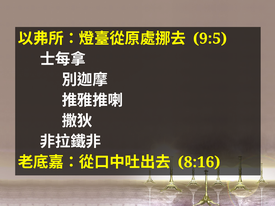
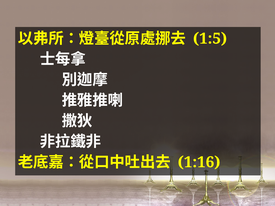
9:5: 9:5 -> 1:5
8:16: 8:16 -> 1:16
